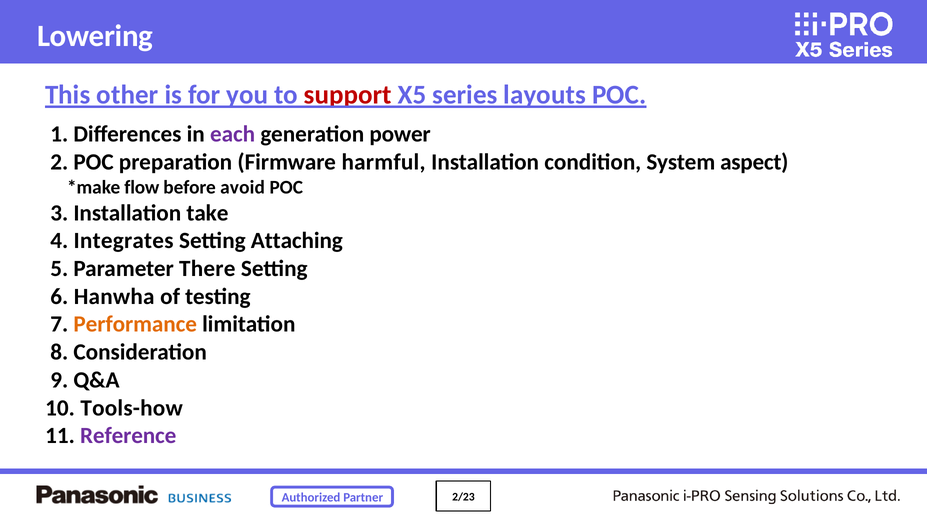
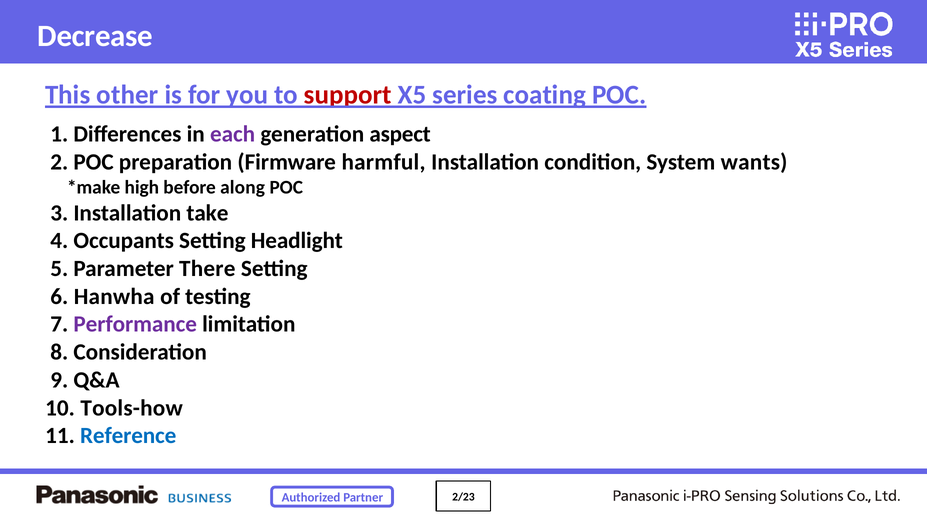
Lowering: Lowering -> Decrease
layouts: layouts -> coating
power: power -> aspect
aspect: aspect -> wants
flow: flow -> high
avoid: avoid -> along
Integrates: Integrates -> Occupants
Attaching: Attaching -> Headlight
Performance colour: orange -> purple
Reference colour: purple -> blue
